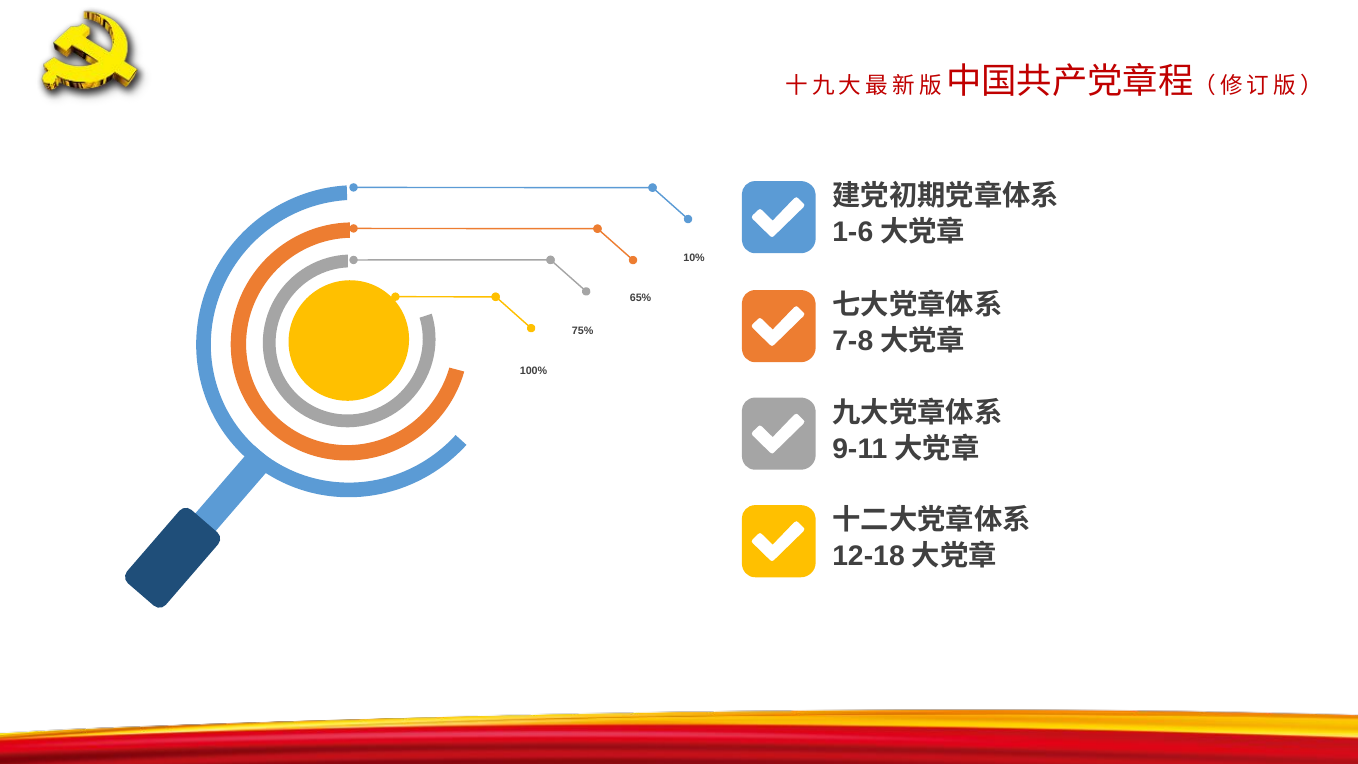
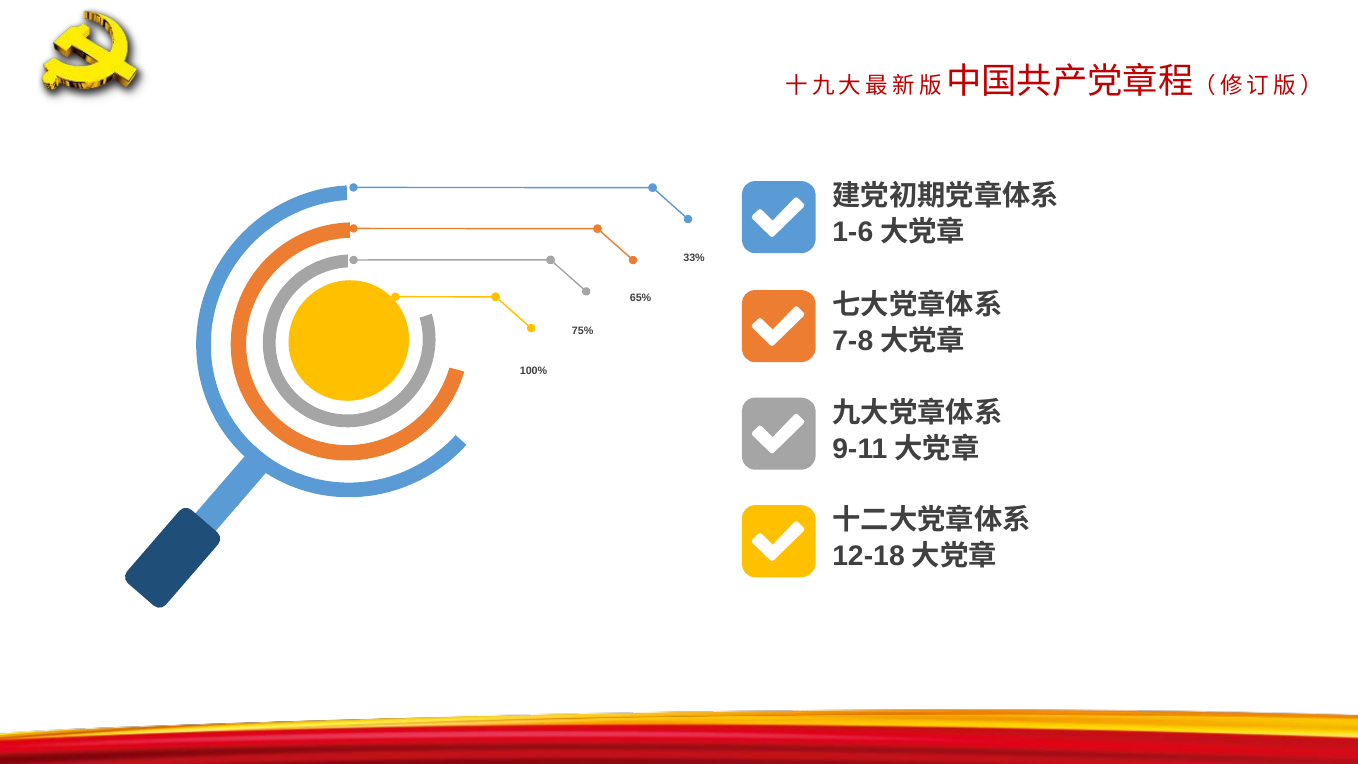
10%: 10% -> 33%
